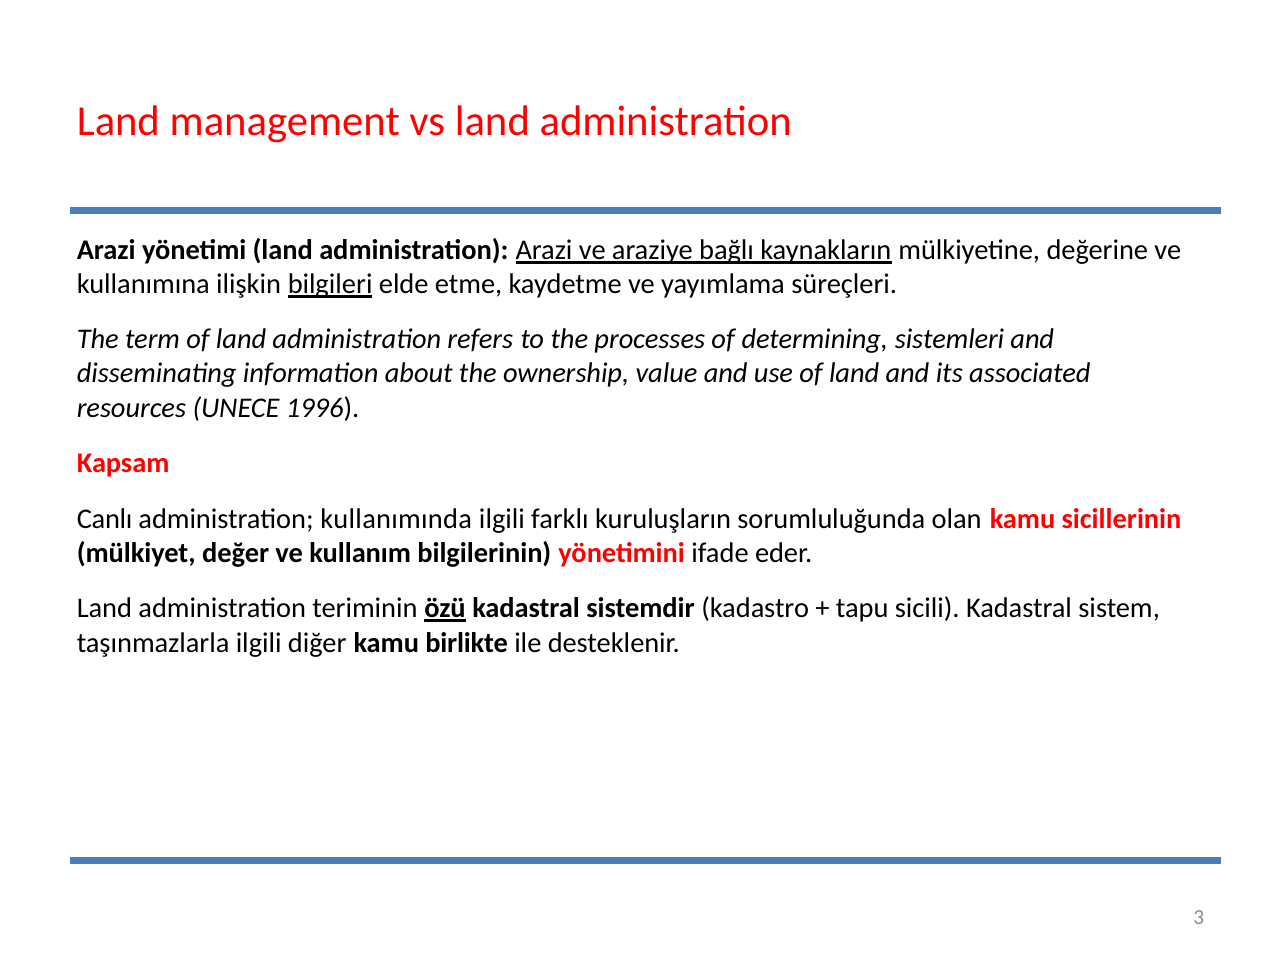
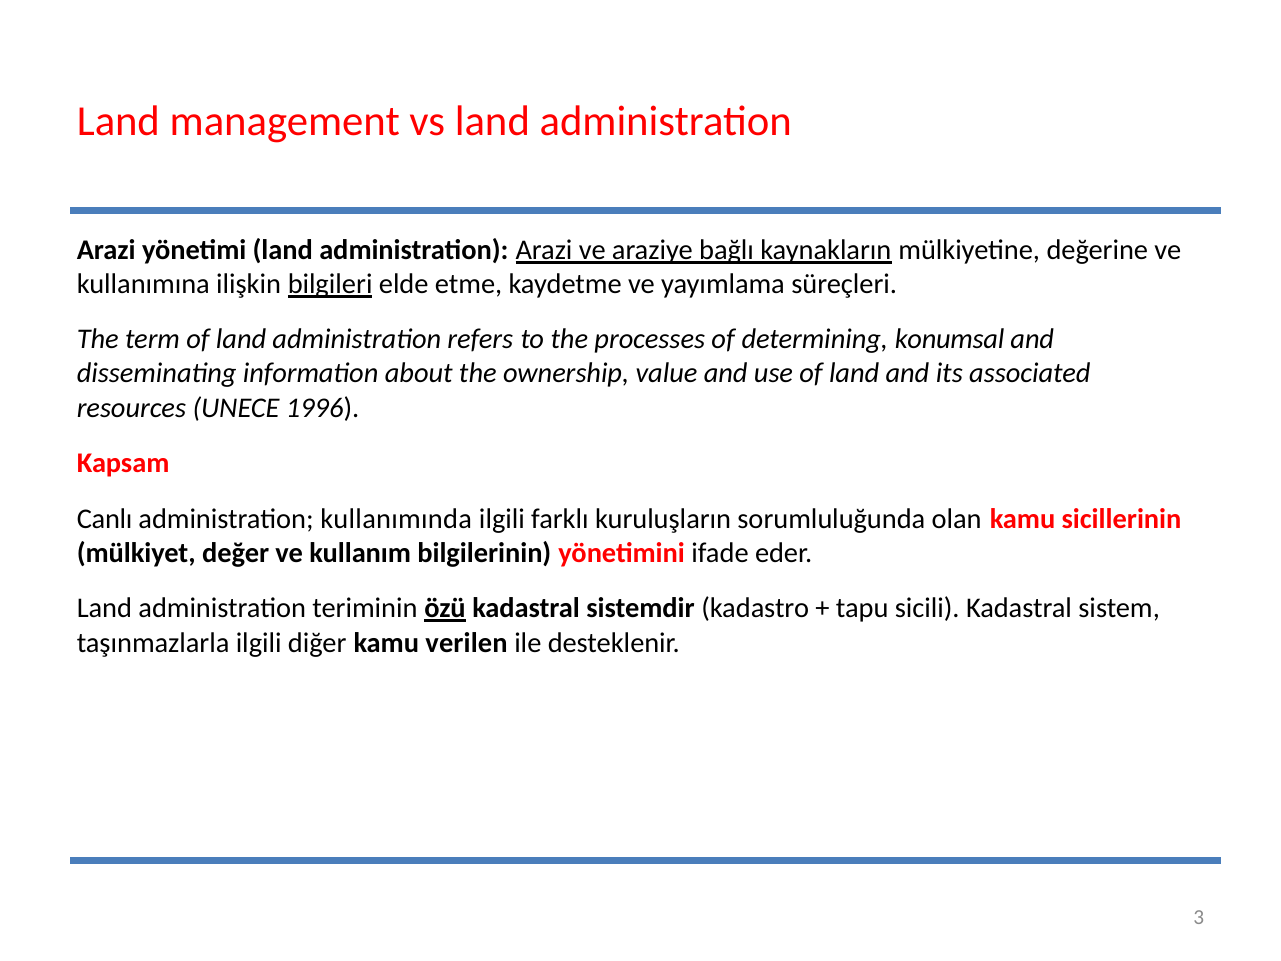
sistemleri: sistemleri -> konumsal
birlikte: birlikte -> verilen
